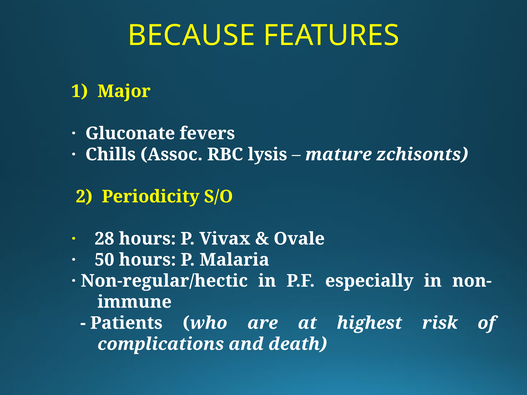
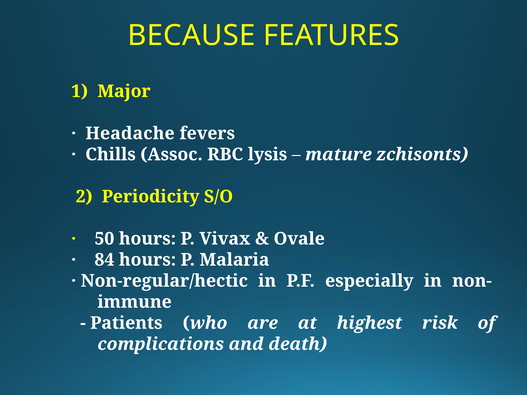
Gluconate: Gluconate -> Headache
28: 28 -> 50
50: 50 -> 84
